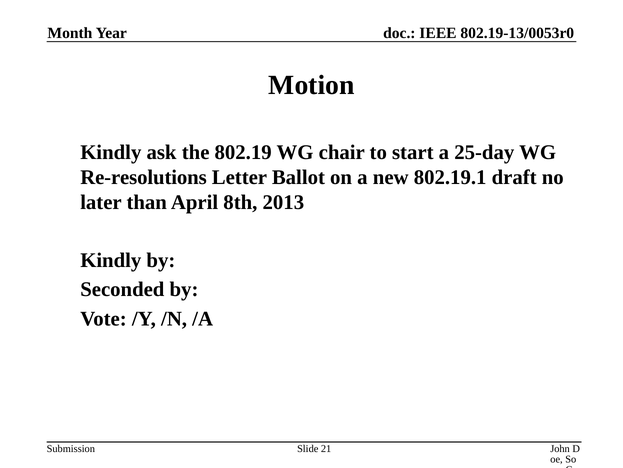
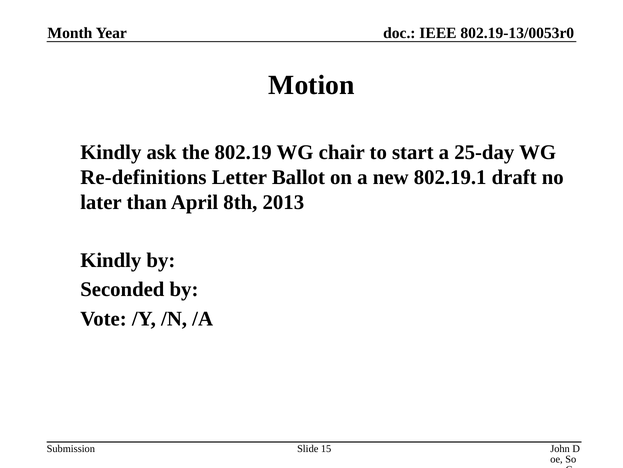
Re-resolutions: Re-resolutions -> Re-definitions
21: 21 -> 15
